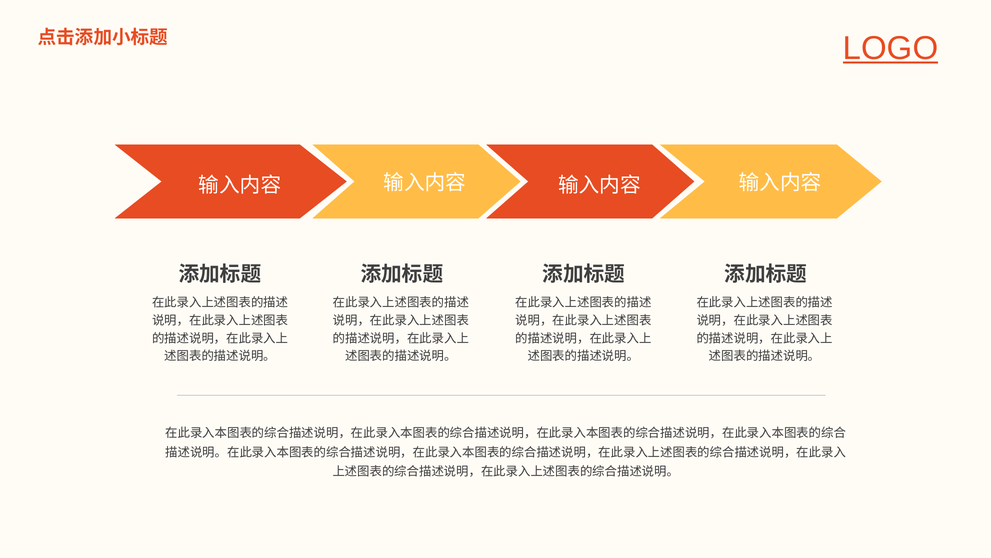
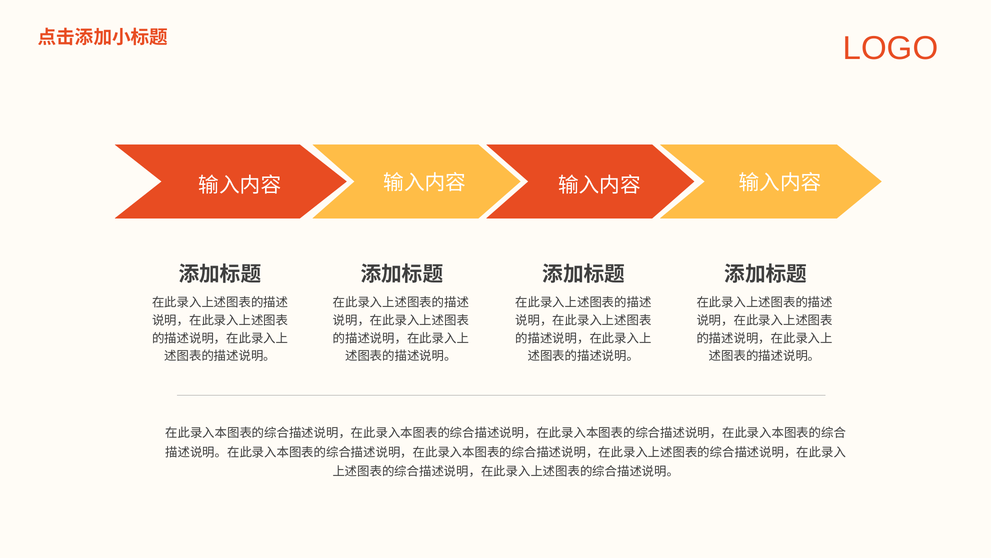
LOGO underline: present -> none
